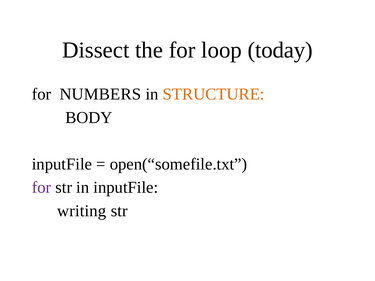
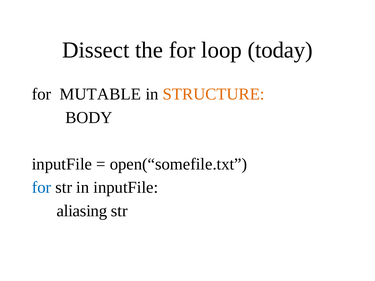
NUMBERS: NUMBERS -> MUTABLE
for at (42, 188) colour: purple -> blue
writing: writing -> aliasing
